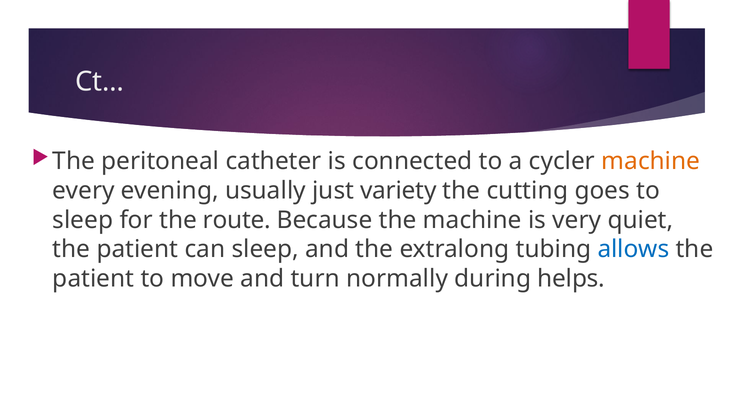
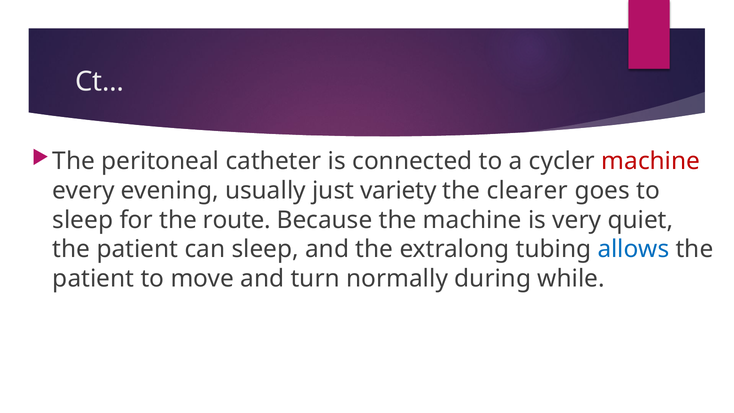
machine at (651, 161) colour: orange -> red
cutting: cutting -> clearer
helps: helps -> while
